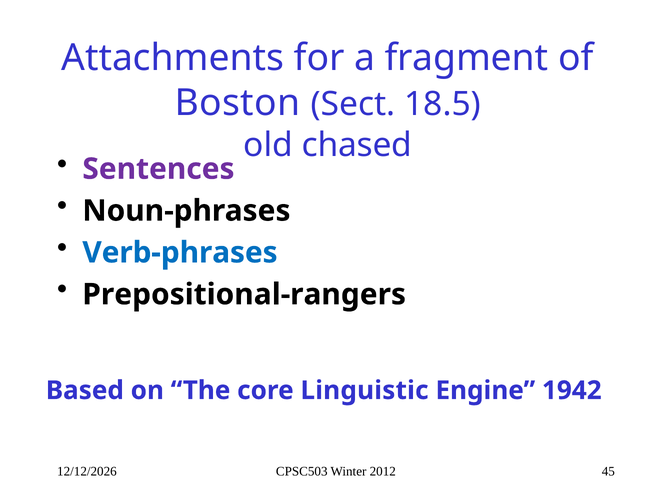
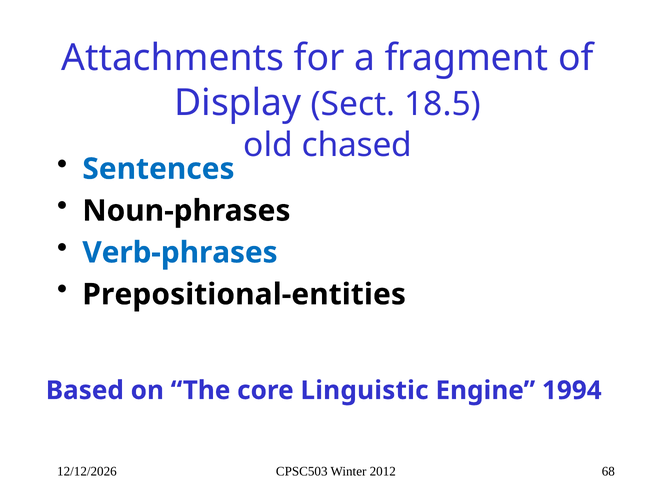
Boston: Boston -> Display
Sentences colour: purple -> blue
Prepositional-rangers: Prepositional-rangers -> Prepositional-entities
1942: 1942 -> 1994
45: 45 -> 68
